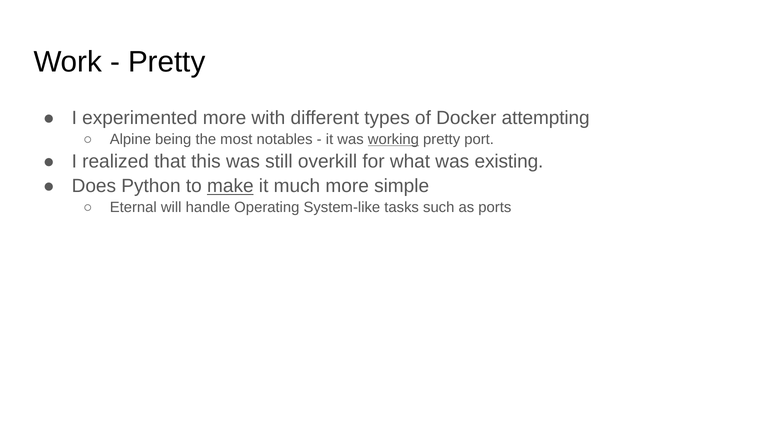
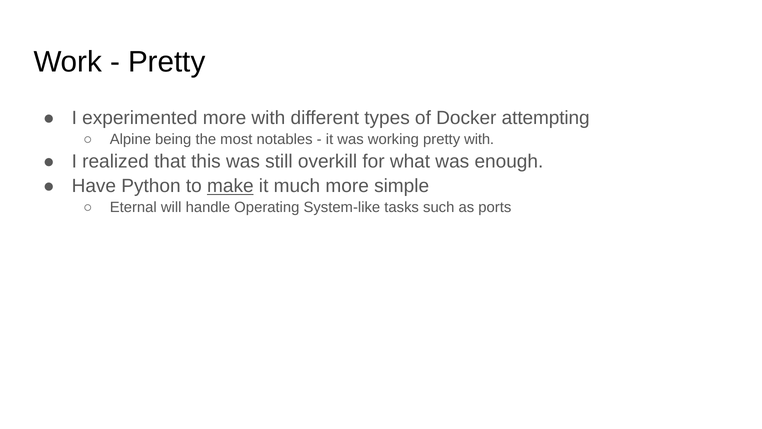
working underline: present -> none
pretty port: port -> with
existing: existing -> enough
Does: Does -> Have
